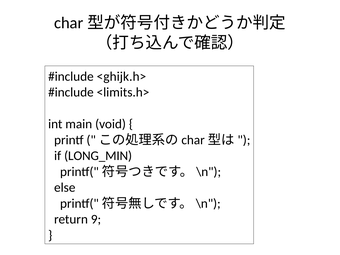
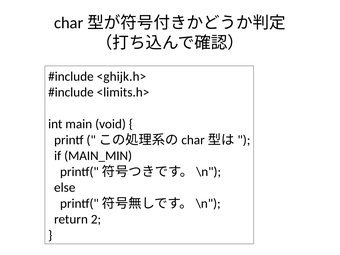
LONG_MIN: LONG_MIN -> MAIN_MIN
9: 9 -> 2
